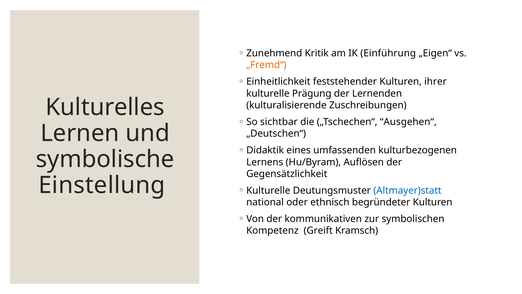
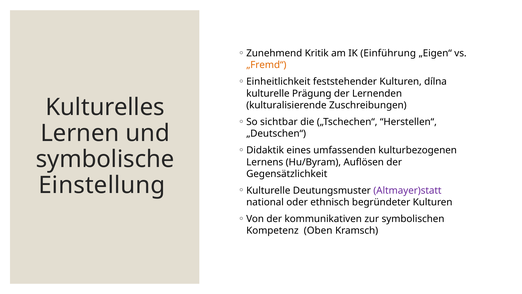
ihrer: ihrer -> dílna
Ausgehen“: Ausgehen“ -> Herstellen“
Altmayer)statt colour: blue -> purple
Greift: Greift -> Oben
